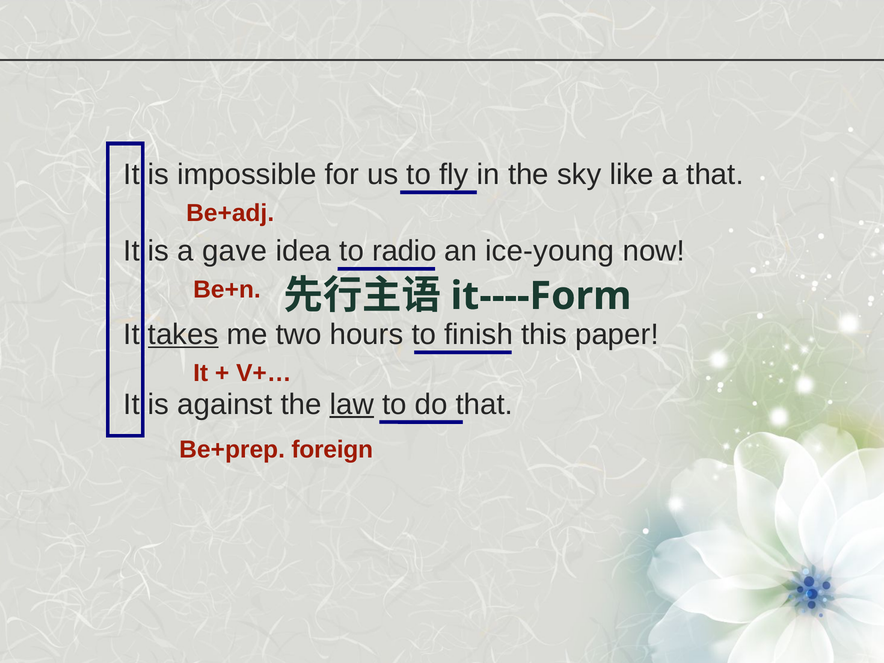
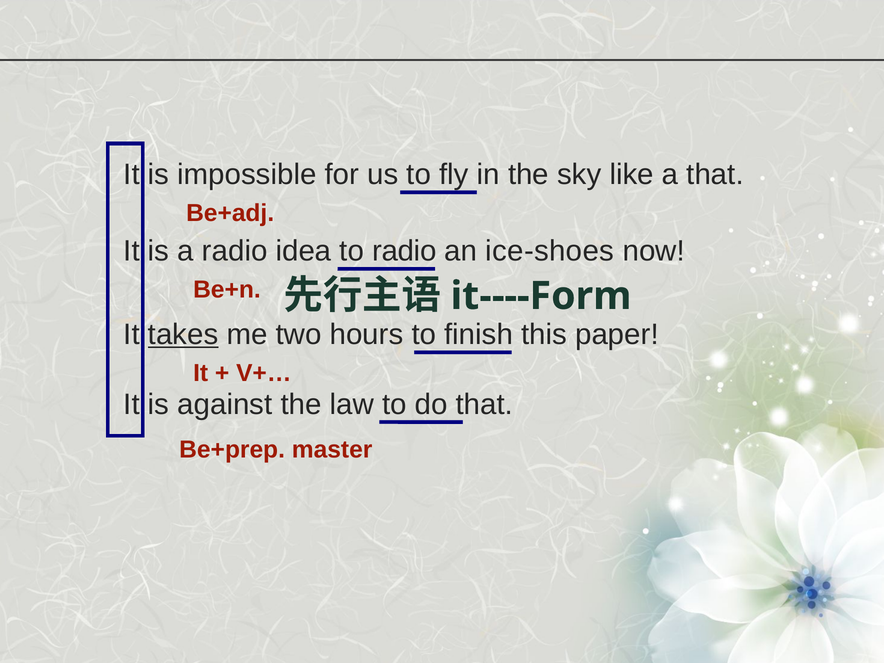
a gave: gave -> radio
ice-young: ice-young -> ice-shoes
law underline: present -> none
foreign: foreign -> master
